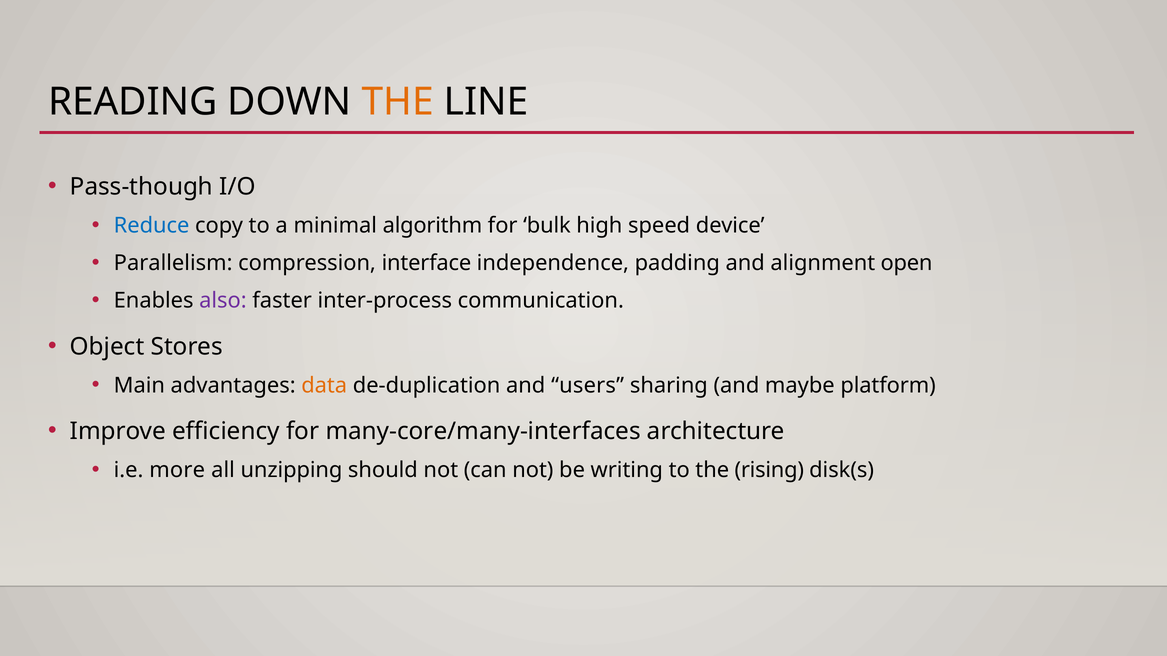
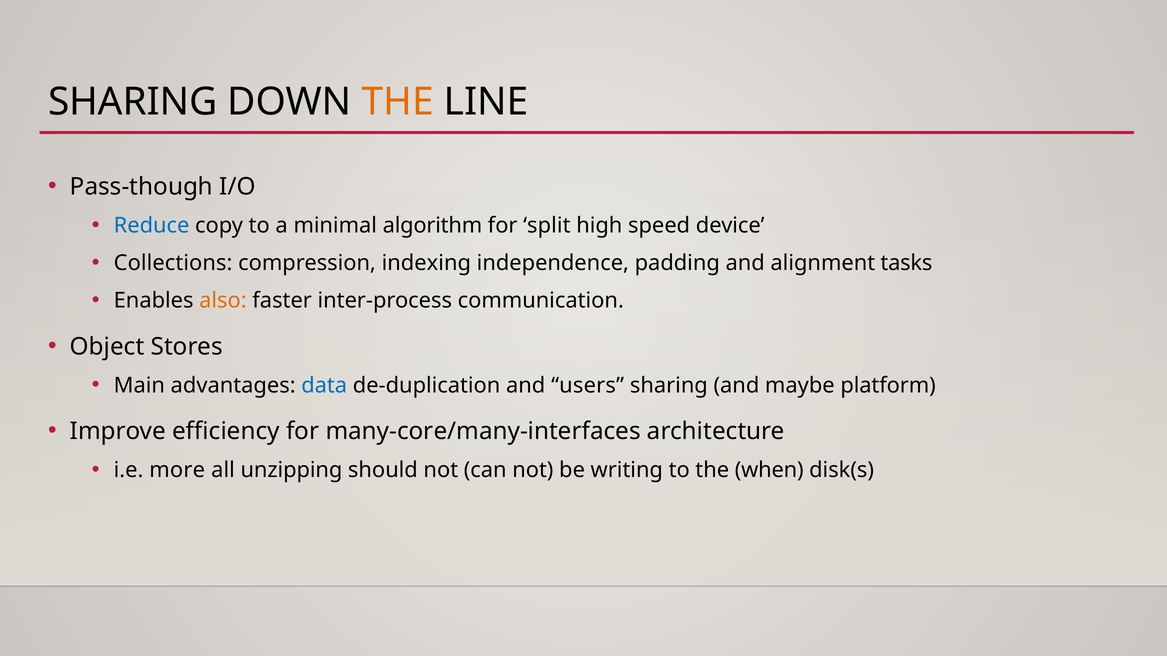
READING at (133, 102): READING -> SHARING
bulk: bulk -> split
Parallelism: Parallelism -> Collections
interface: interface -> indexing
open: open -> tasks
also colour: purple -> orange
data colour: orange -> blue
rising: rising -> when
